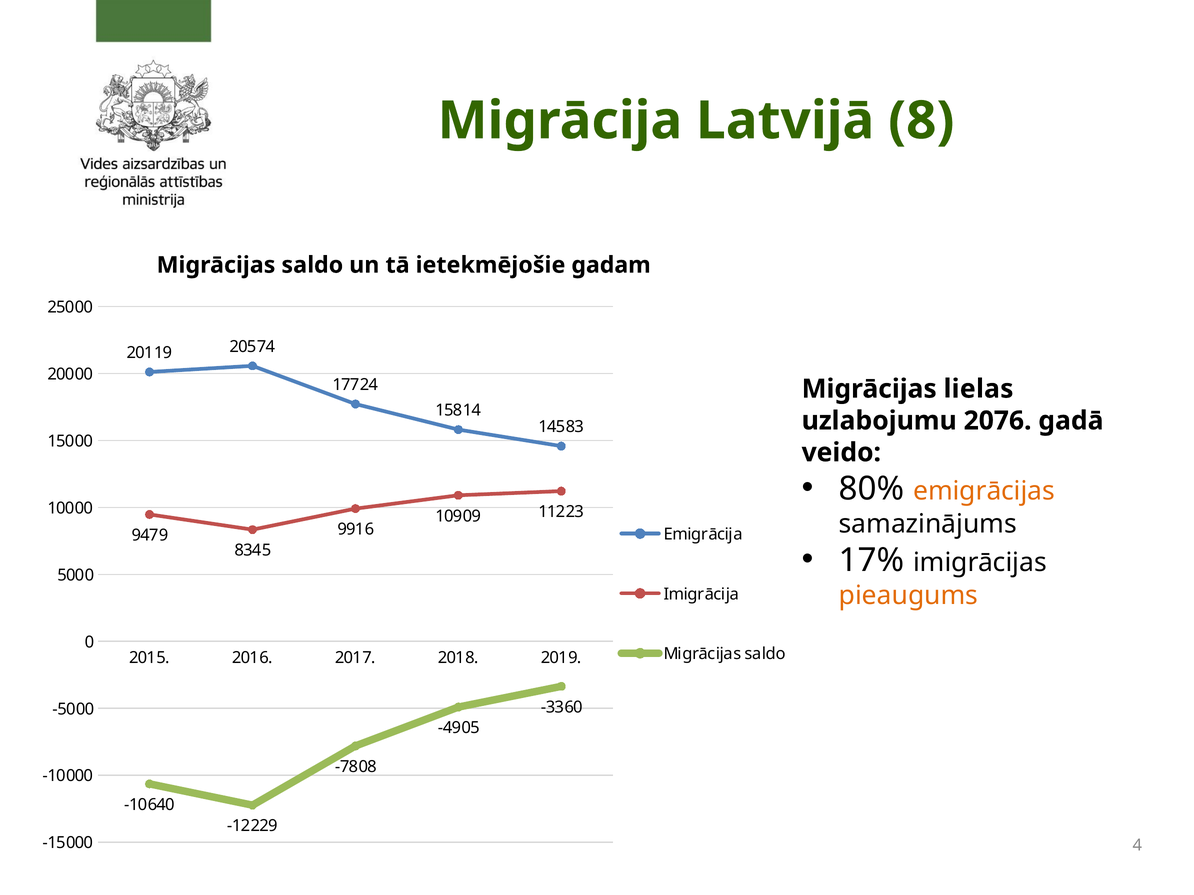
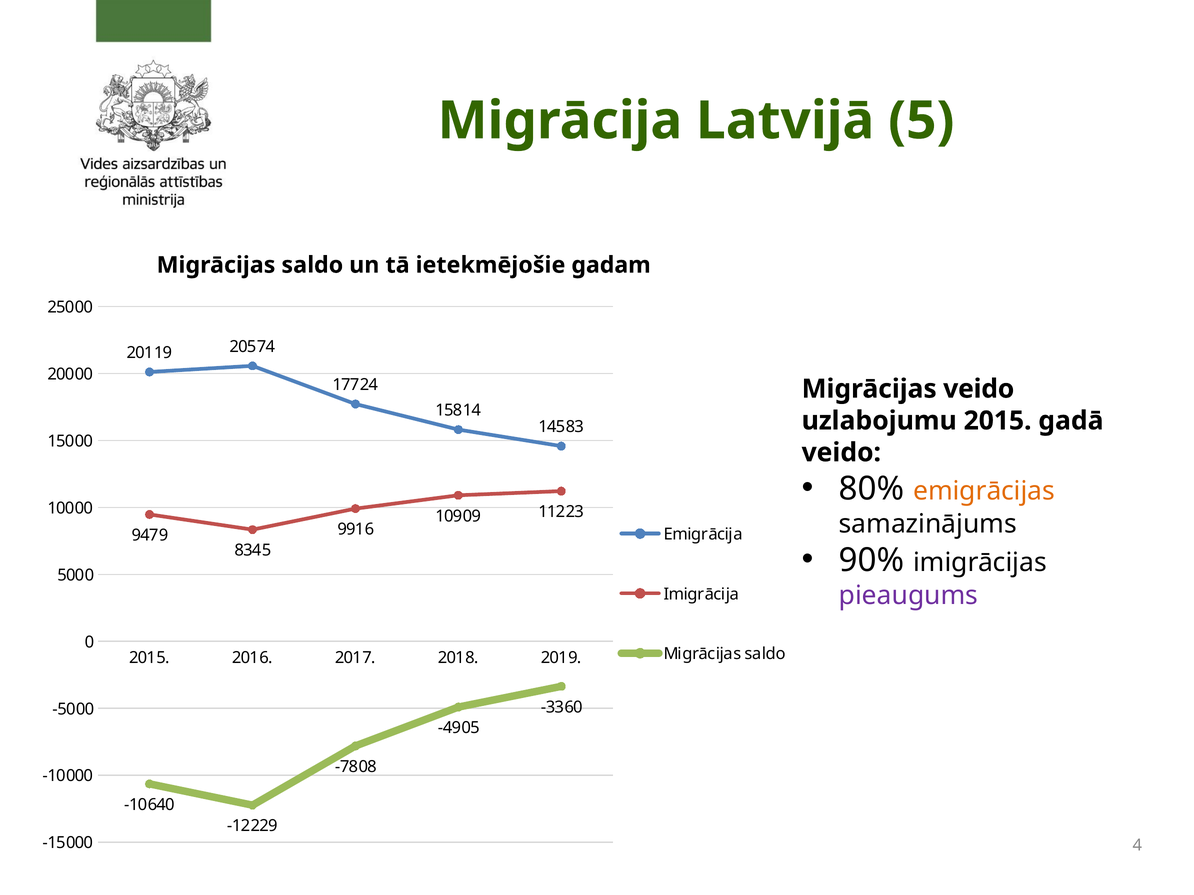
8: 8 -> 5
Migrācijas lielas: lielas -> veido
uzlabojumu 2076: 2076 -> 2015
17%: 17% -> 90%
pieaugums colour: orange -> purple
